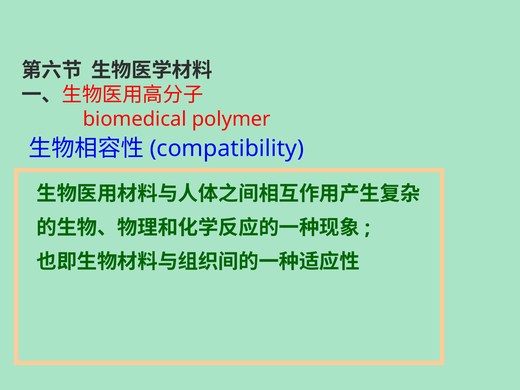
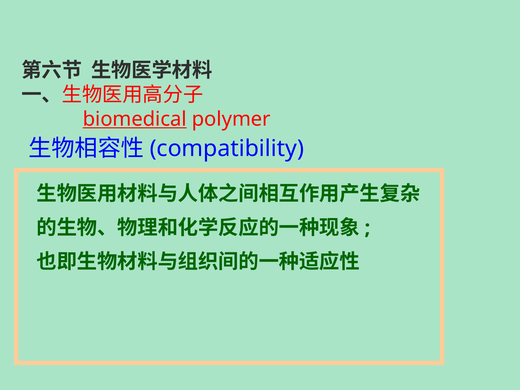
biomedical underline: none -> present
